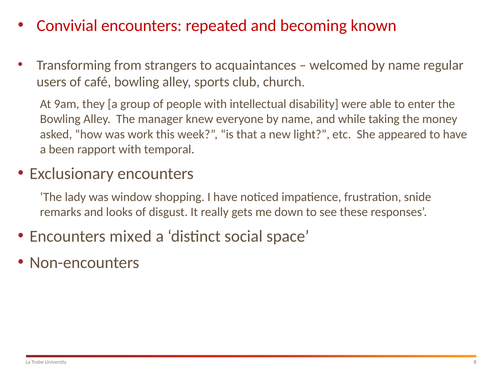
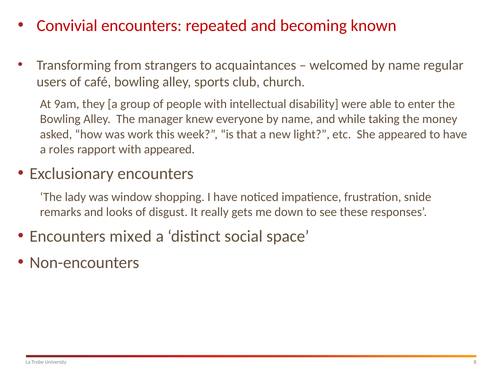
been: been -> roles
with temporal: temporal -> appeared
